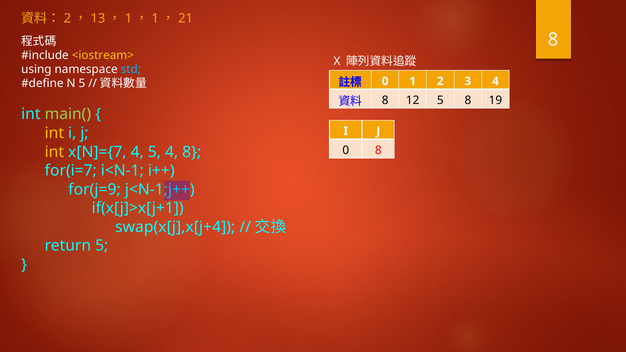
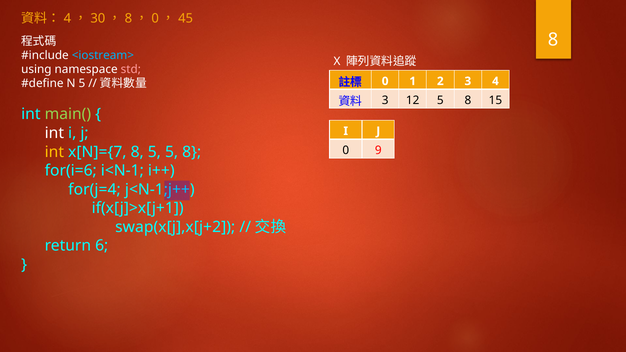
2 at (67, 18): 2 -> 4
13: 13 -> 30
1 at (128, 18): 1 -> 8
1 at (155, 18): 1 -> 0
21: 21 -> 45
<iostream> colour: yellow -> light blue
std colour: light blue -> pink
8 at (385, 100): 8 -> 3
19: 19 -> 15
int at (54, 133) colour: yellow -> white
0 8: 8 -> 9
x[N]={7 4: 4 -> 8
5 4: 4 -> 5
for(i=7: for(i=7 -> for(i=6
for(j=9: for(j=9 -> for(j=4
swap(x[j],x[j+4: swap(x[j],x[j+4 -> swap(x[j],x[j+2
return 5: 5 -> 6
